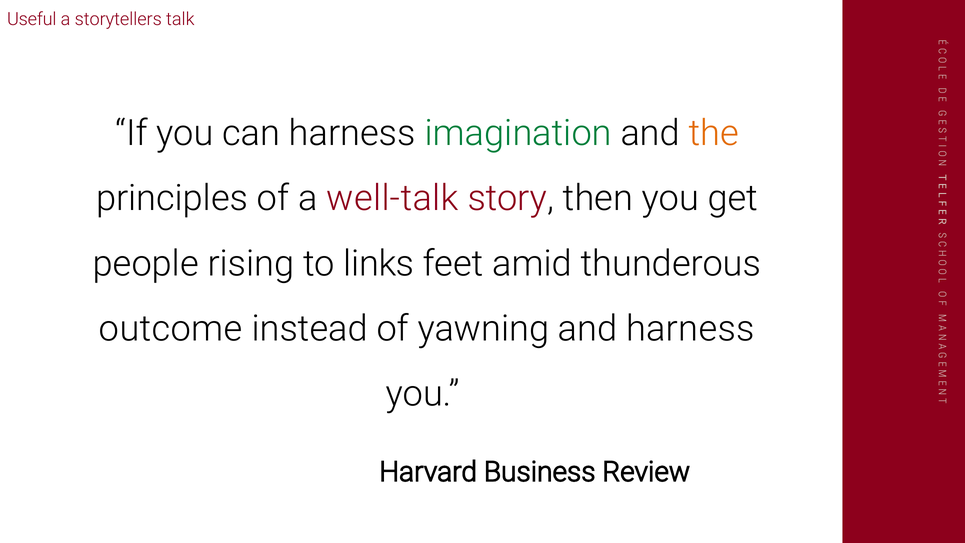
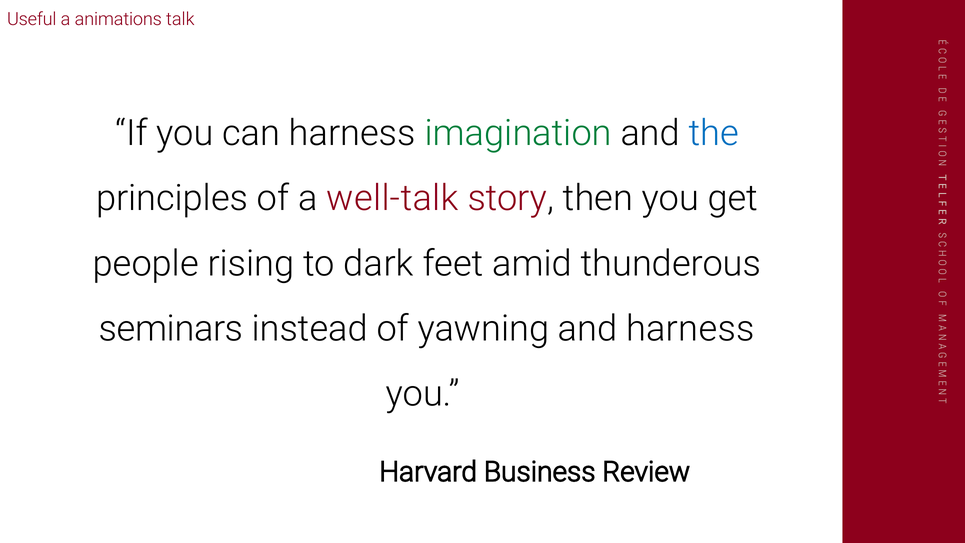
storytellers: storytellers -> animations
the colour: orange -> blue
links: links -> dark
outcome: outcome -> seminars
